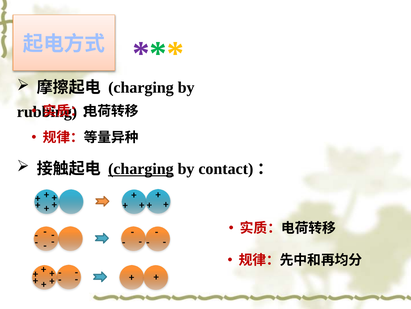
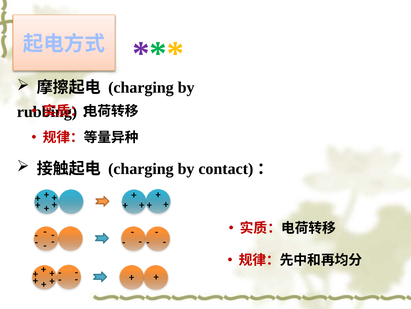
charging at (141, 168) underline: present -> none
